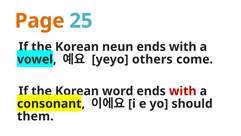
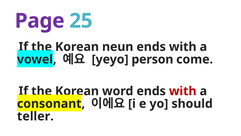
Page colour: orange -> purple
others: others -> person
them: them -> teller
